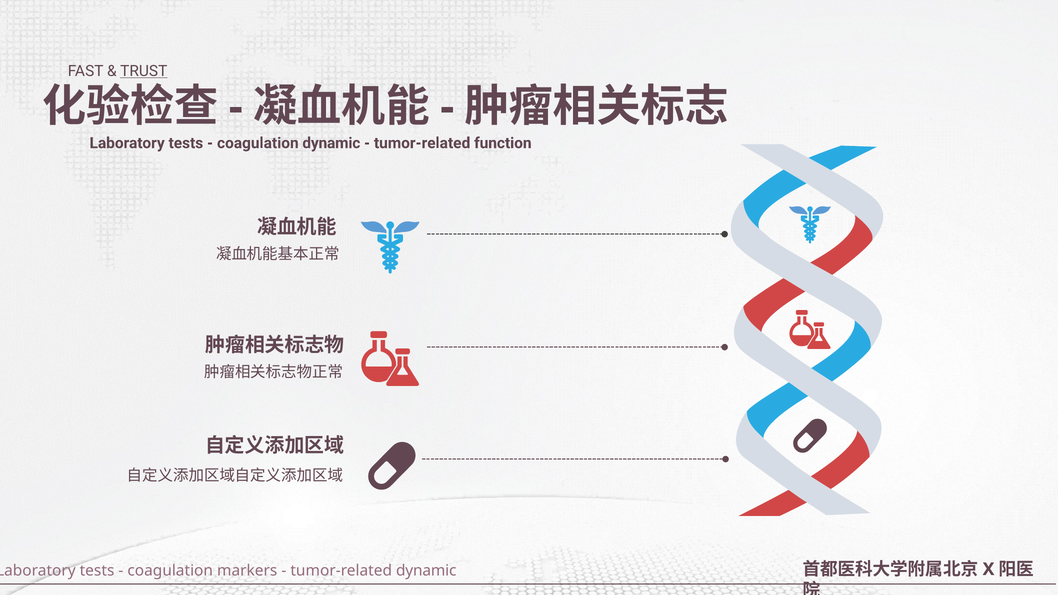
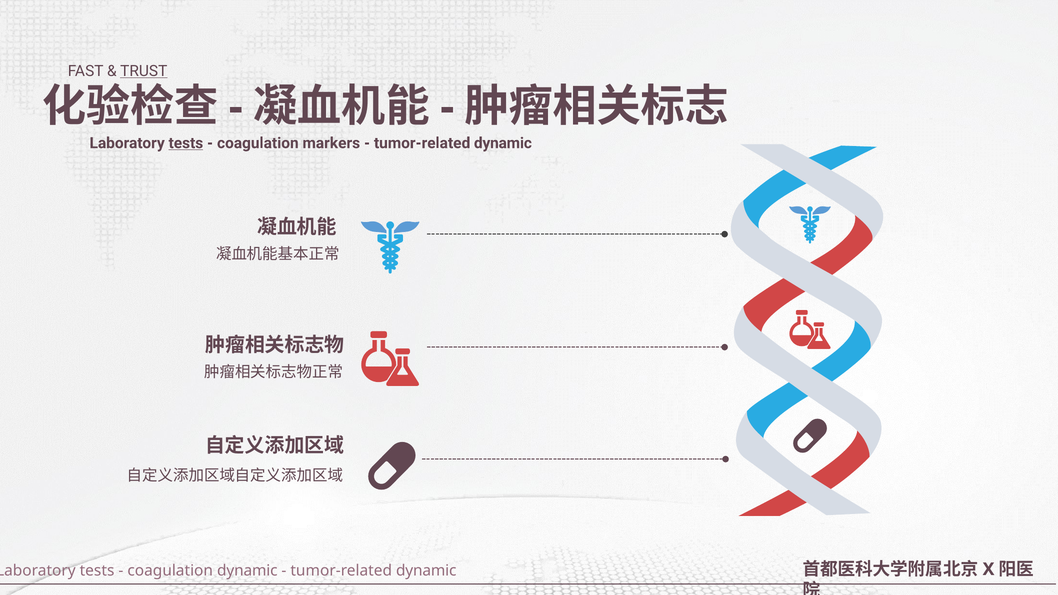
tests at (186, 143) underline: none -> present
coagulation dynamic: dynamic -> markers
function at (503, 143): function -> dynamic
coagulation markers: markers -> dynamic
